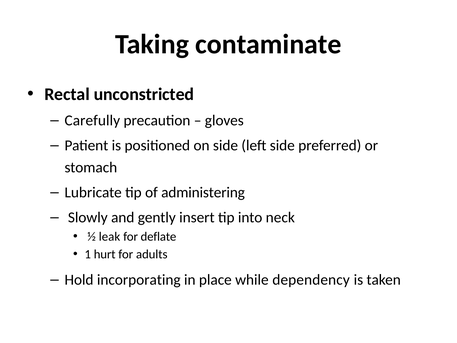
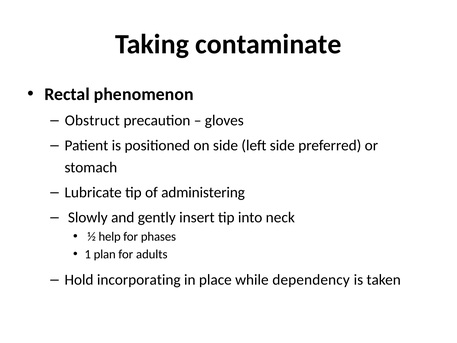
unconstricted: unconstricted -> phenomenon
Carefully: Carefully -> Obstruct
leak: leak -> help
deflate: deflate -> phases
hurt: hurt -> plan
